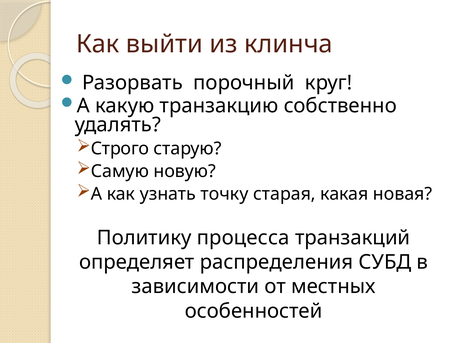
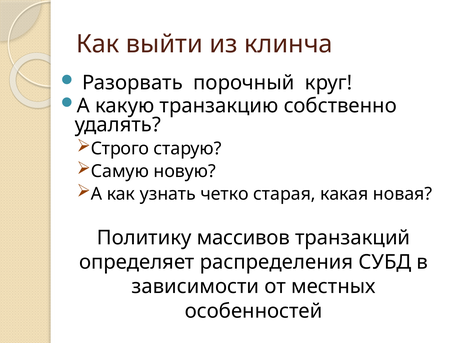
точку: точку -> четко
процесса: процесса -> массивов
